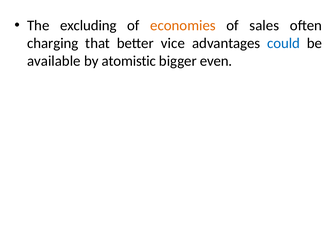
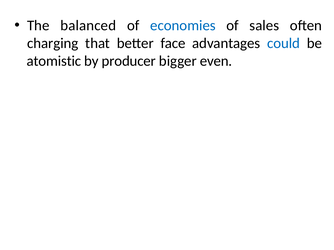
excluding: excluding -> balanced
economies colour: orange -> blue
vice: vice -> face
available: available -> atomistic
atomistic: atomistic -> producer
